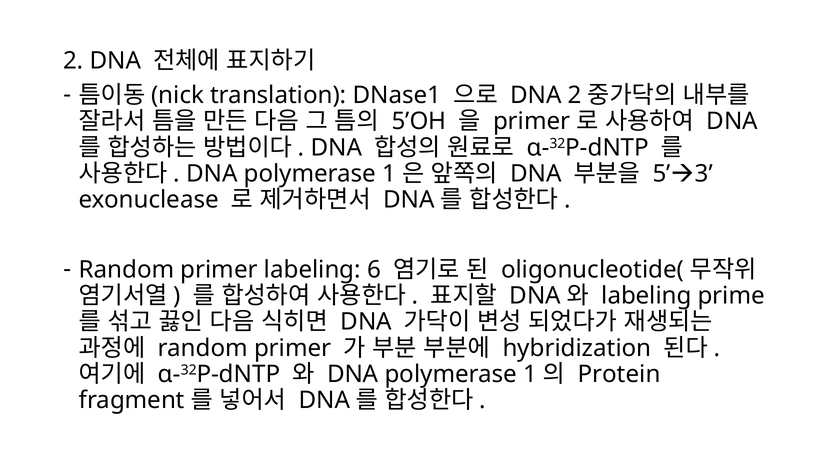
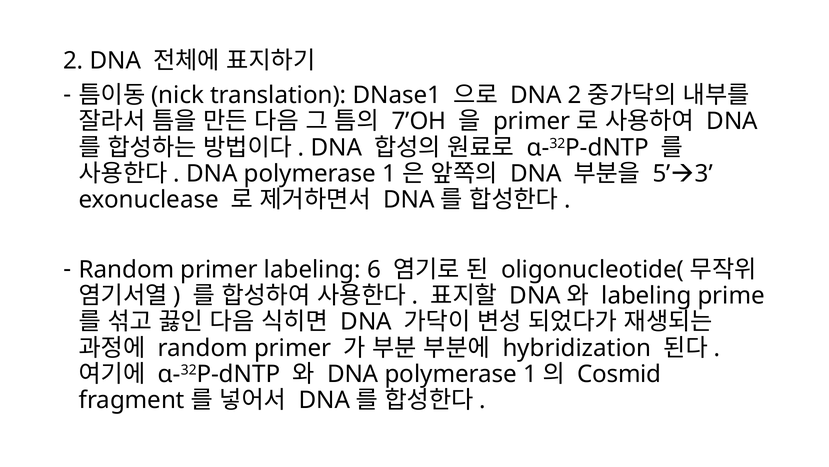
5’OH: 5’OH -> 7’OH
Protein: Protein -> Cosmid
